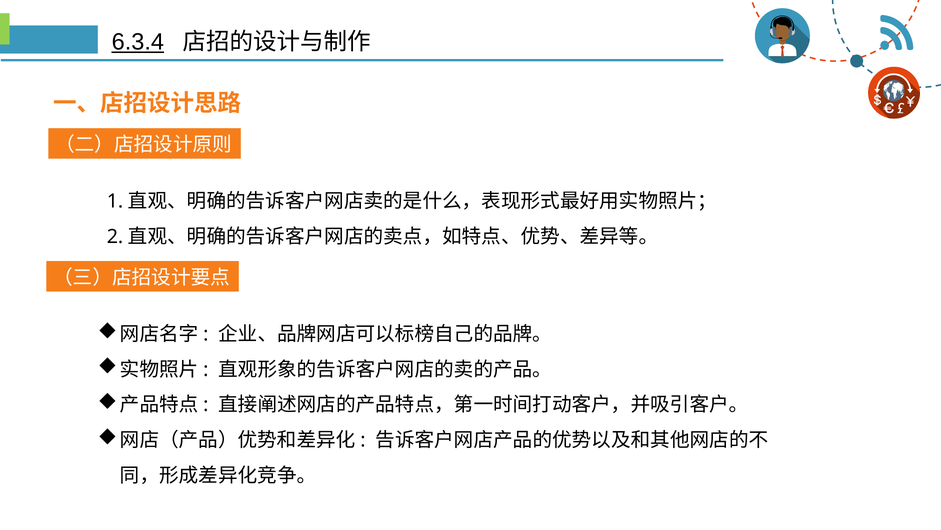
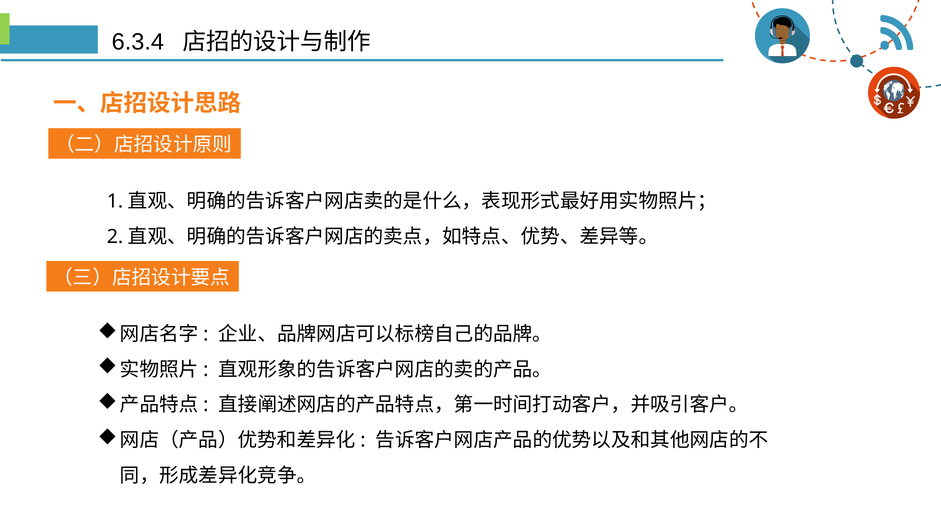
6.3.4 underline: present -> none
